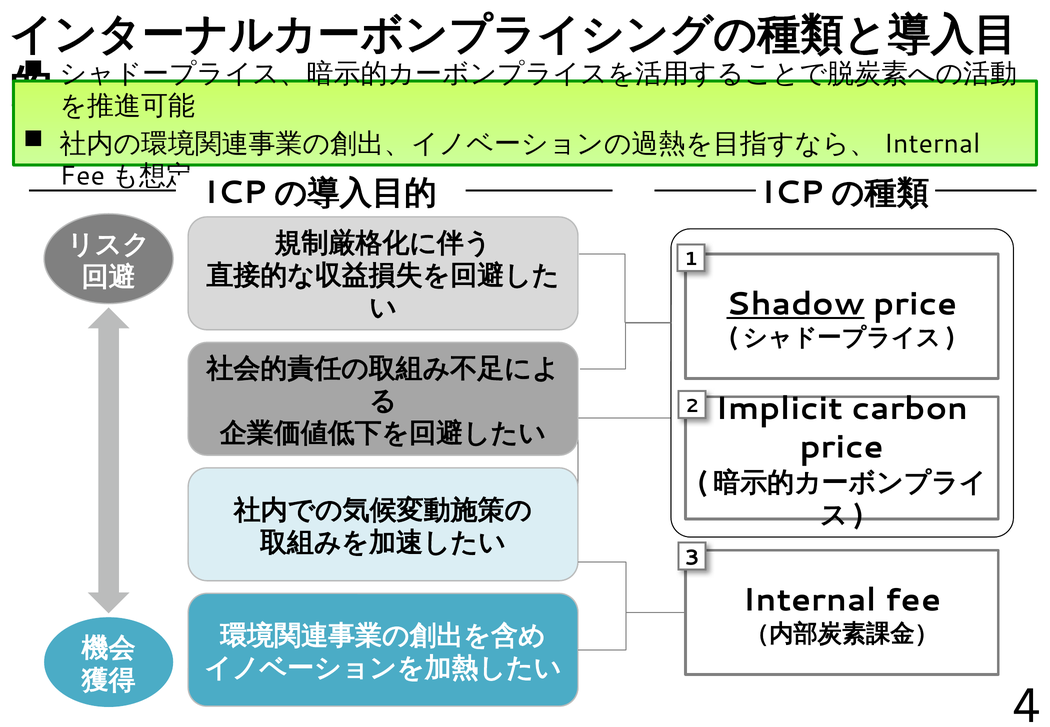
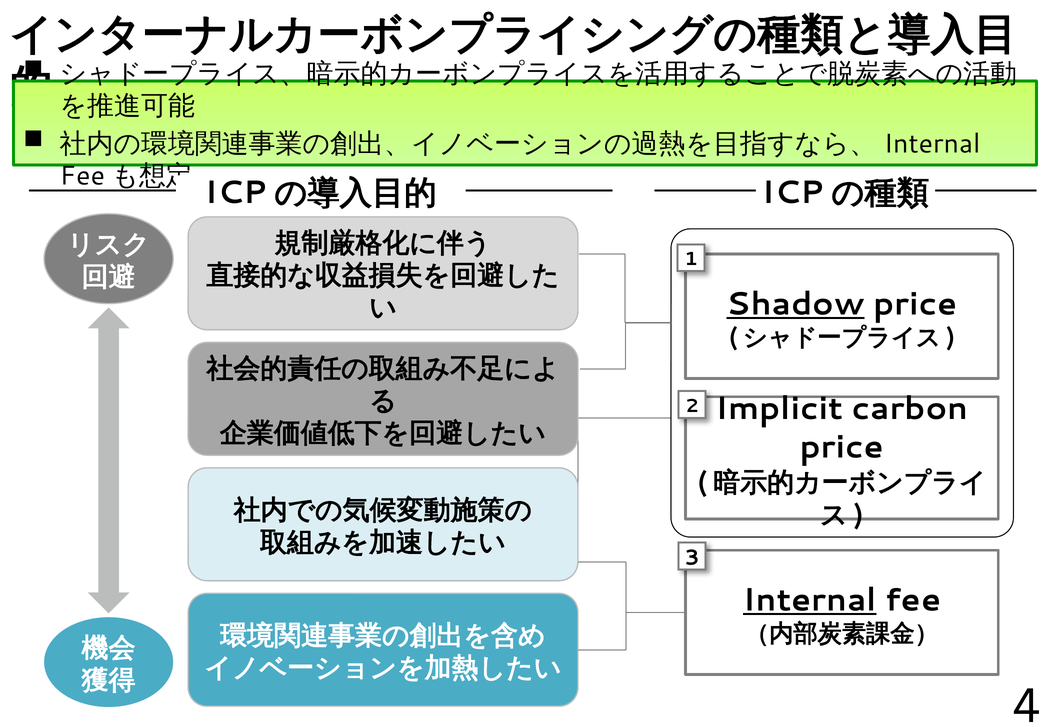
Internal at (810, 600) underline: none -> present
